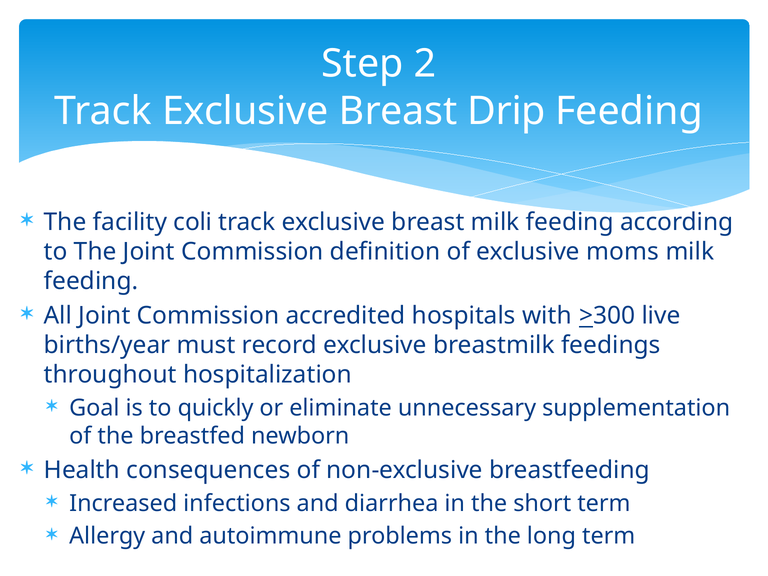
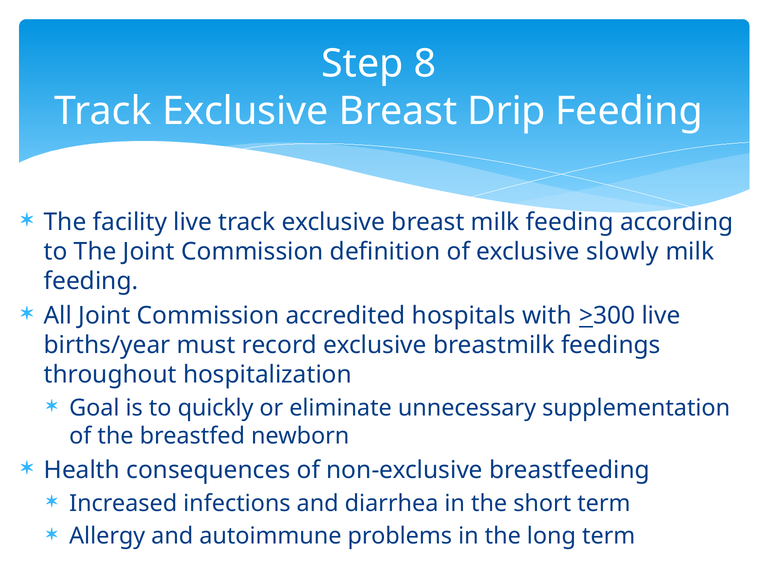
2: 2 -> 8
facility coli: coli -> live
moms: moms -> slowly
